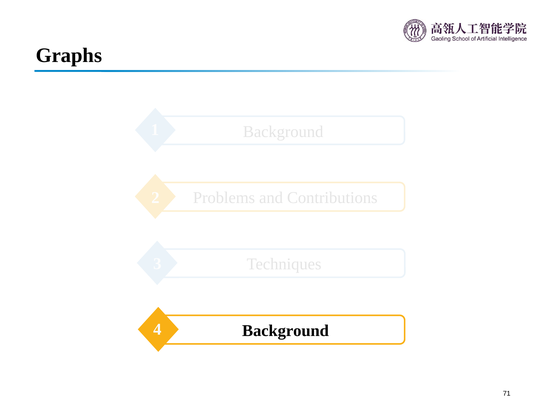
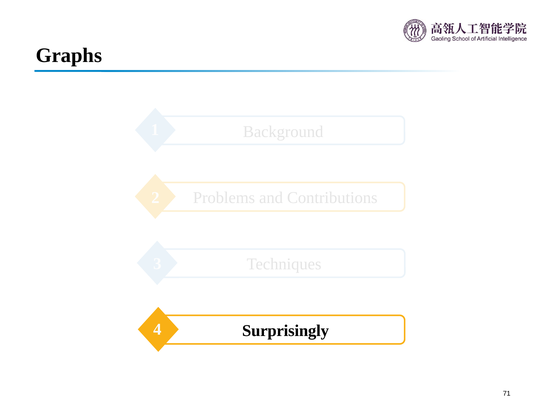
Background at (285, 330): Background -> Surprisingly
